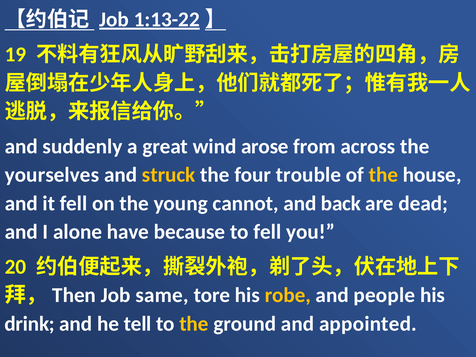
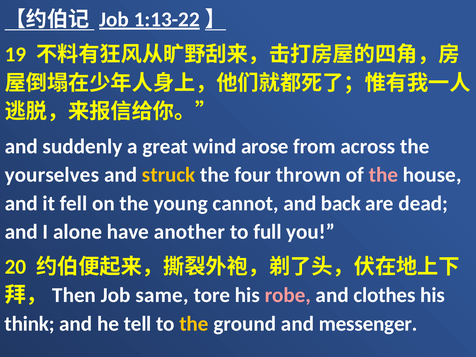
trouble: trouble -> thrown
the at (383, 175) colour: yellow -> pink
because: because -> another
to fell: fell -> full
robe colour: yellow -> pink
people: people -> clothes
drink: drink -> think
appointed: appointed -> messenger
